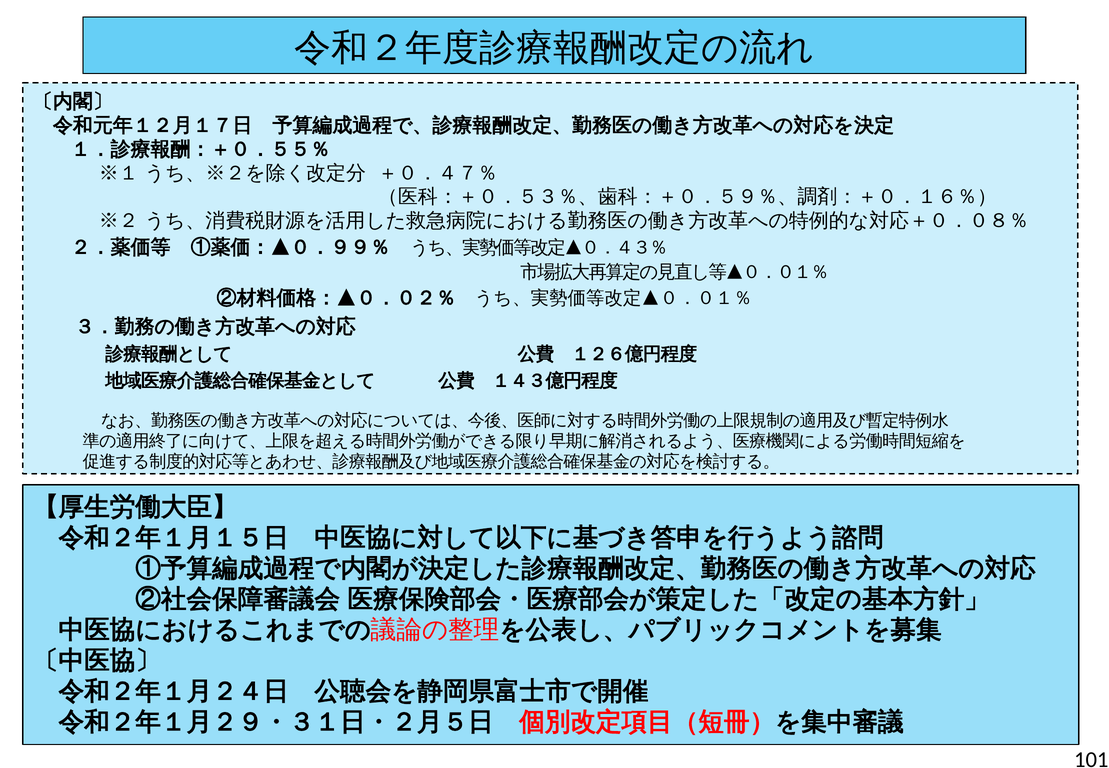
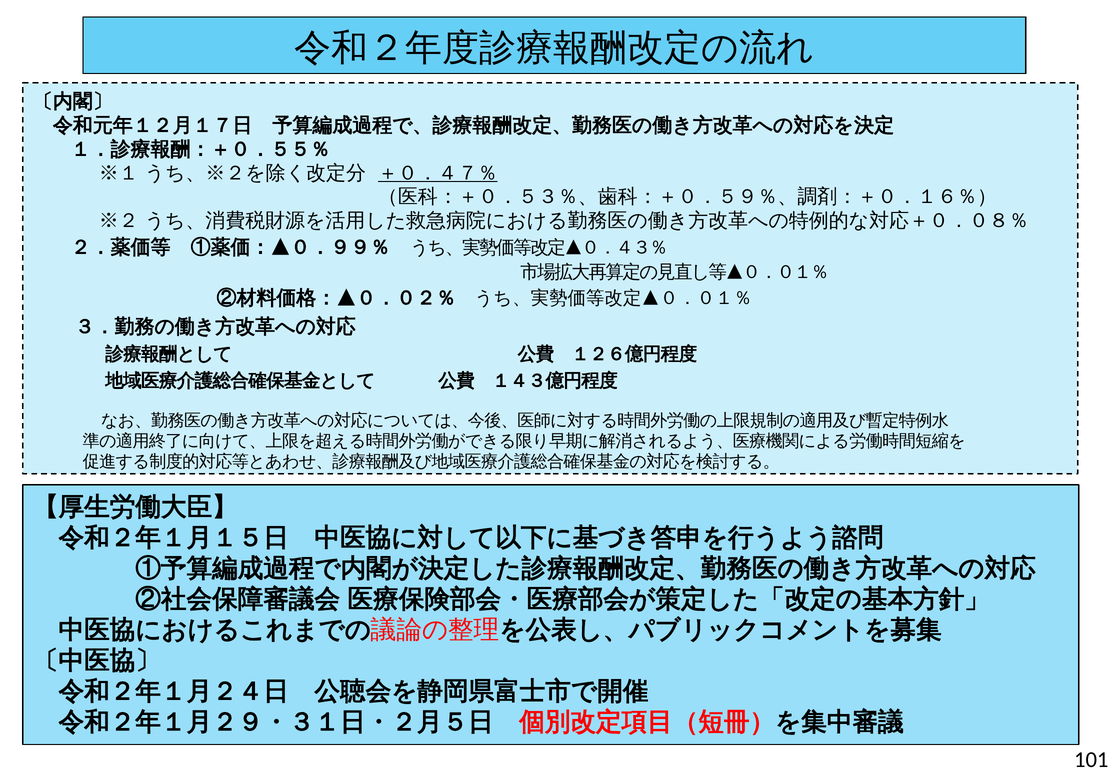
＋０．４７％ underline: none -> present
